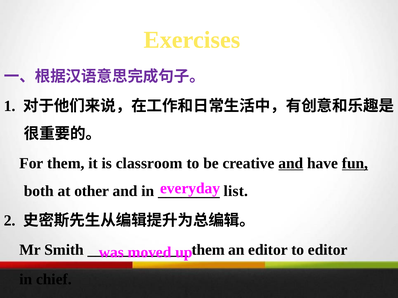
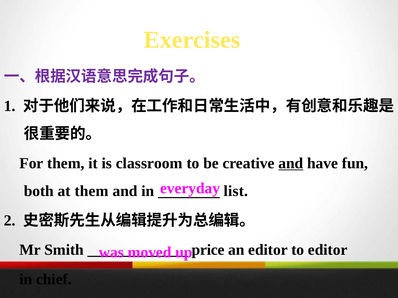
fun underline: present -> none
at other: other -> them
them at (208, 250): them -> price
